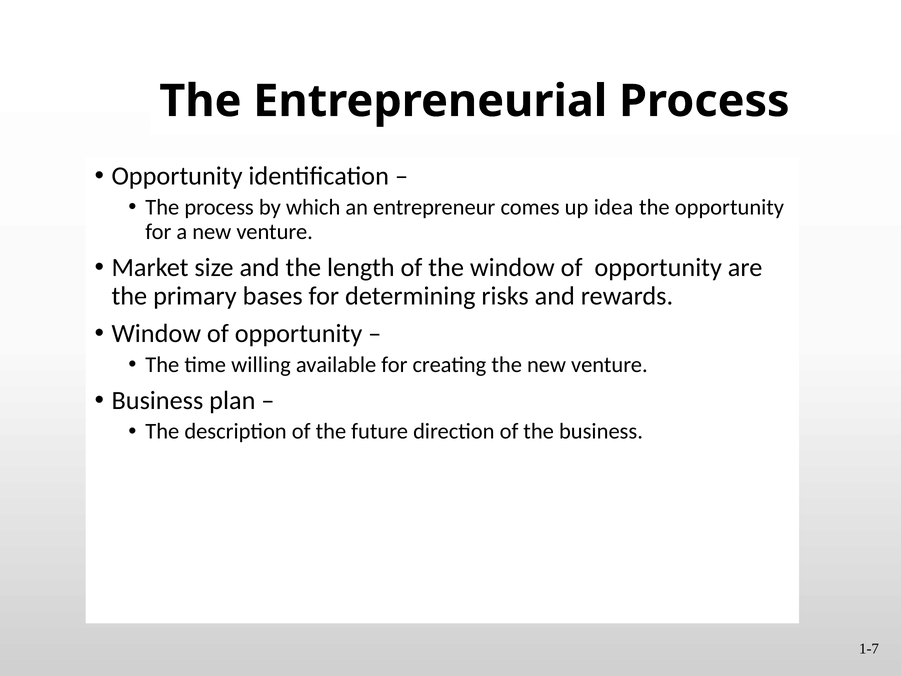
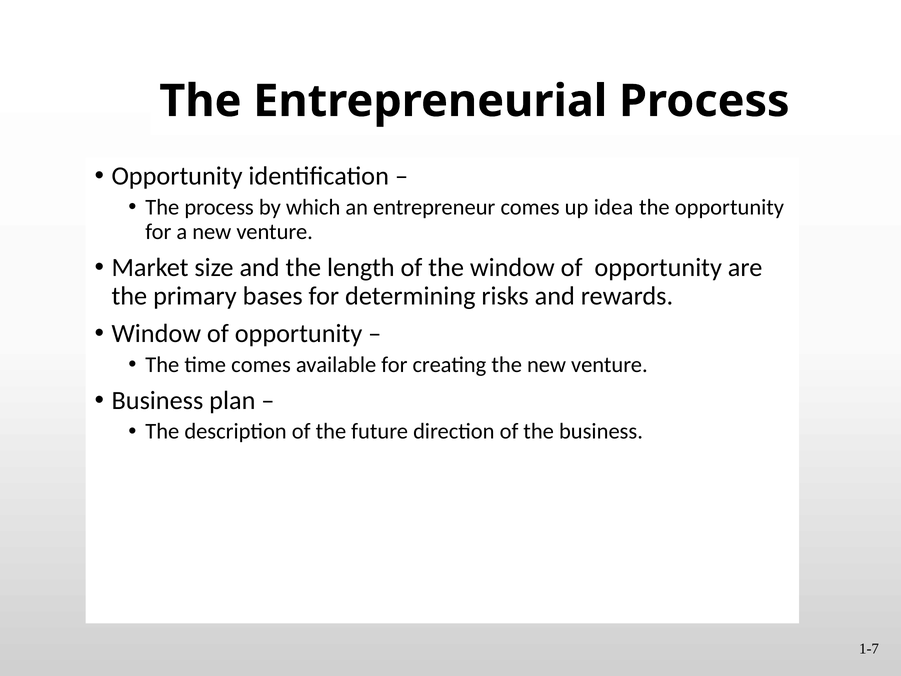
time willing: willing -> comes
